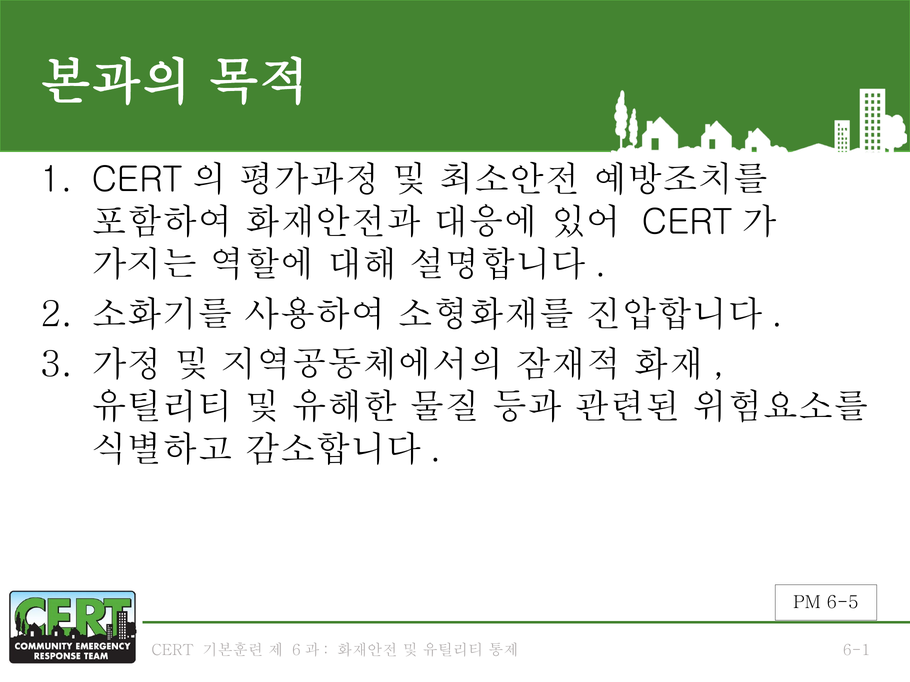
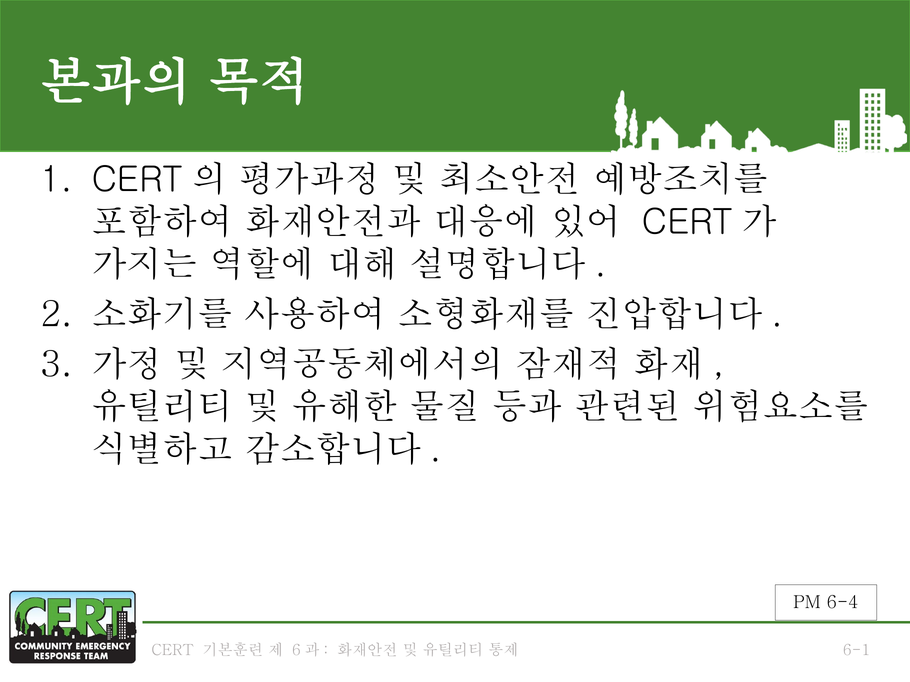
6-5: 6-5 -> 6-4
